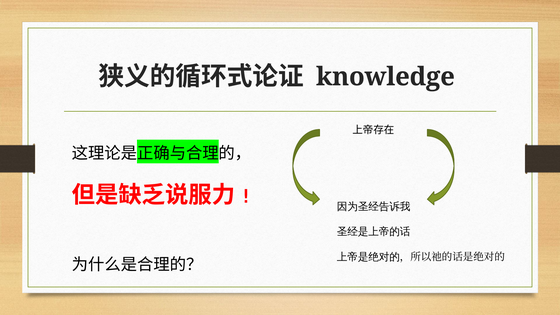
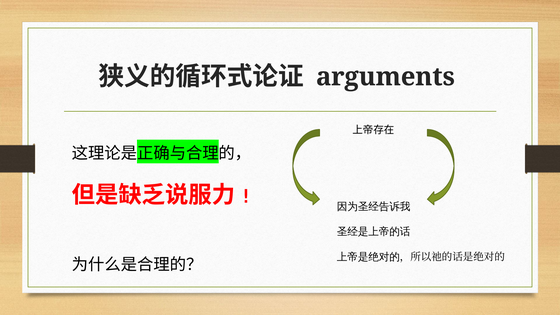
knowledge: knowledge -> arguments
